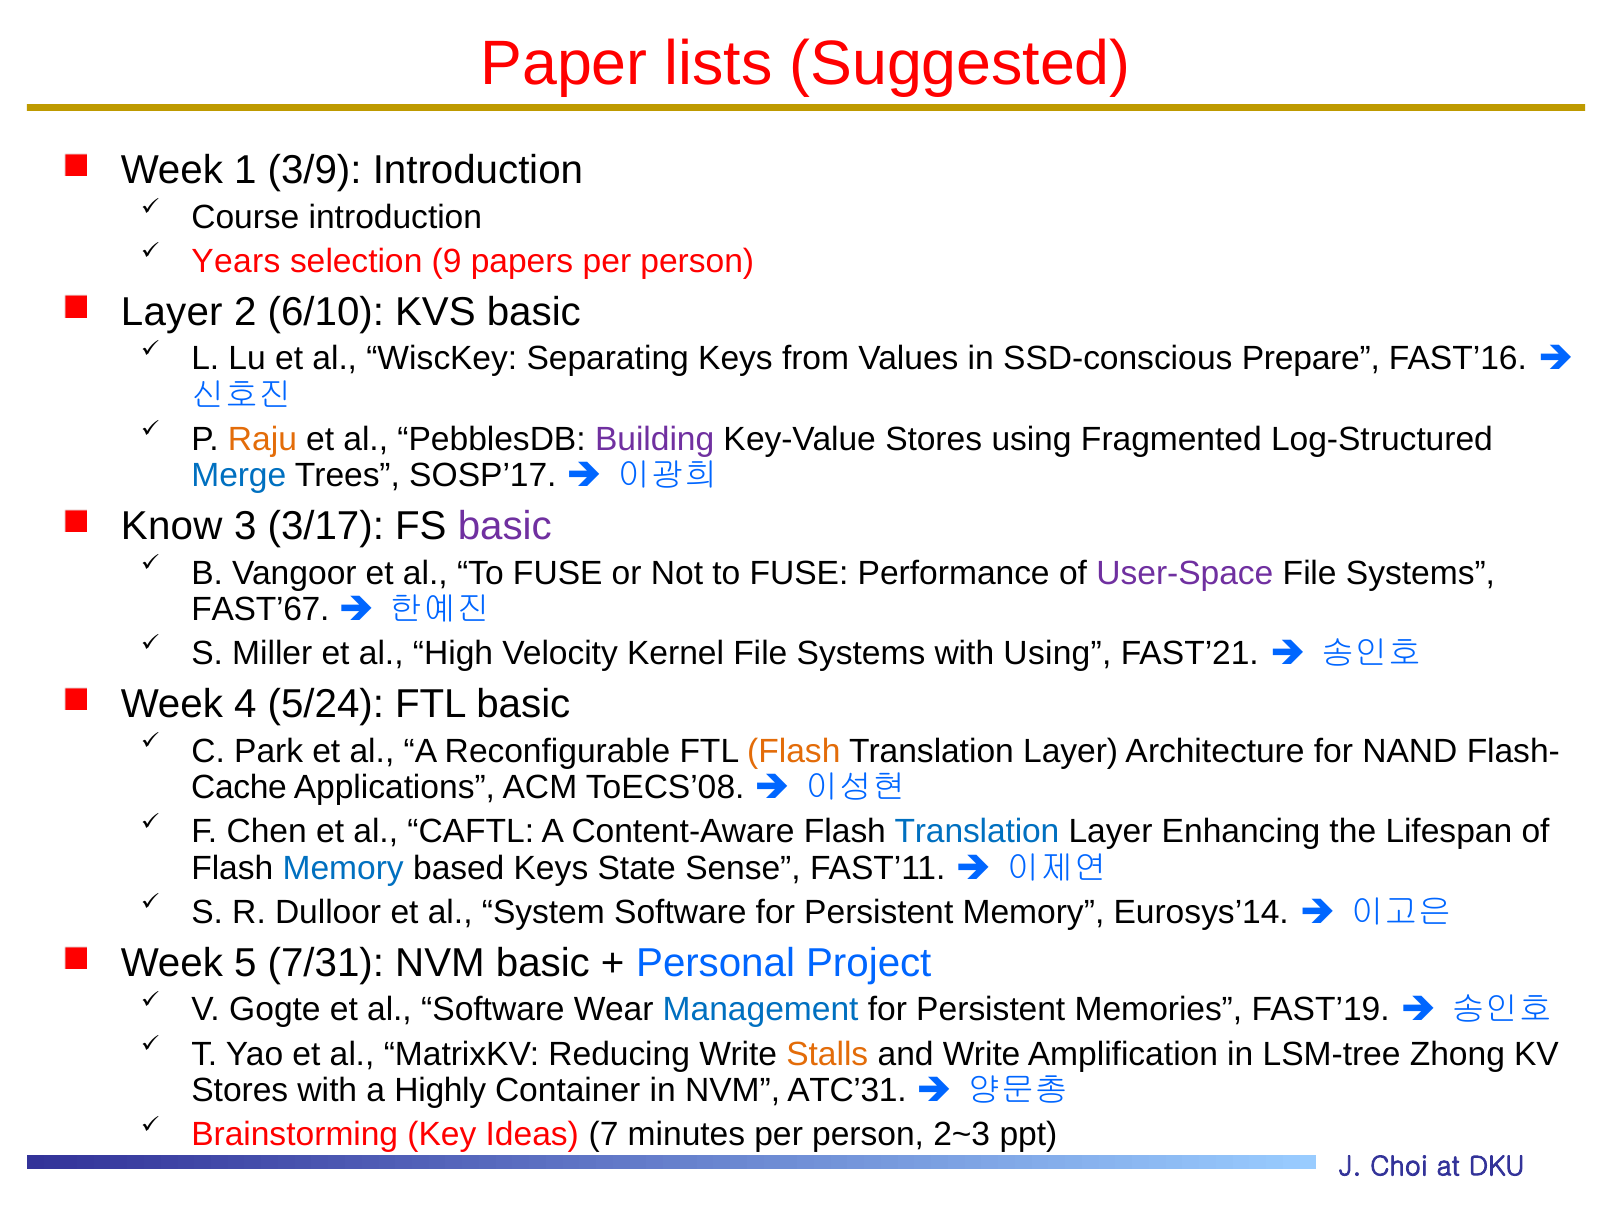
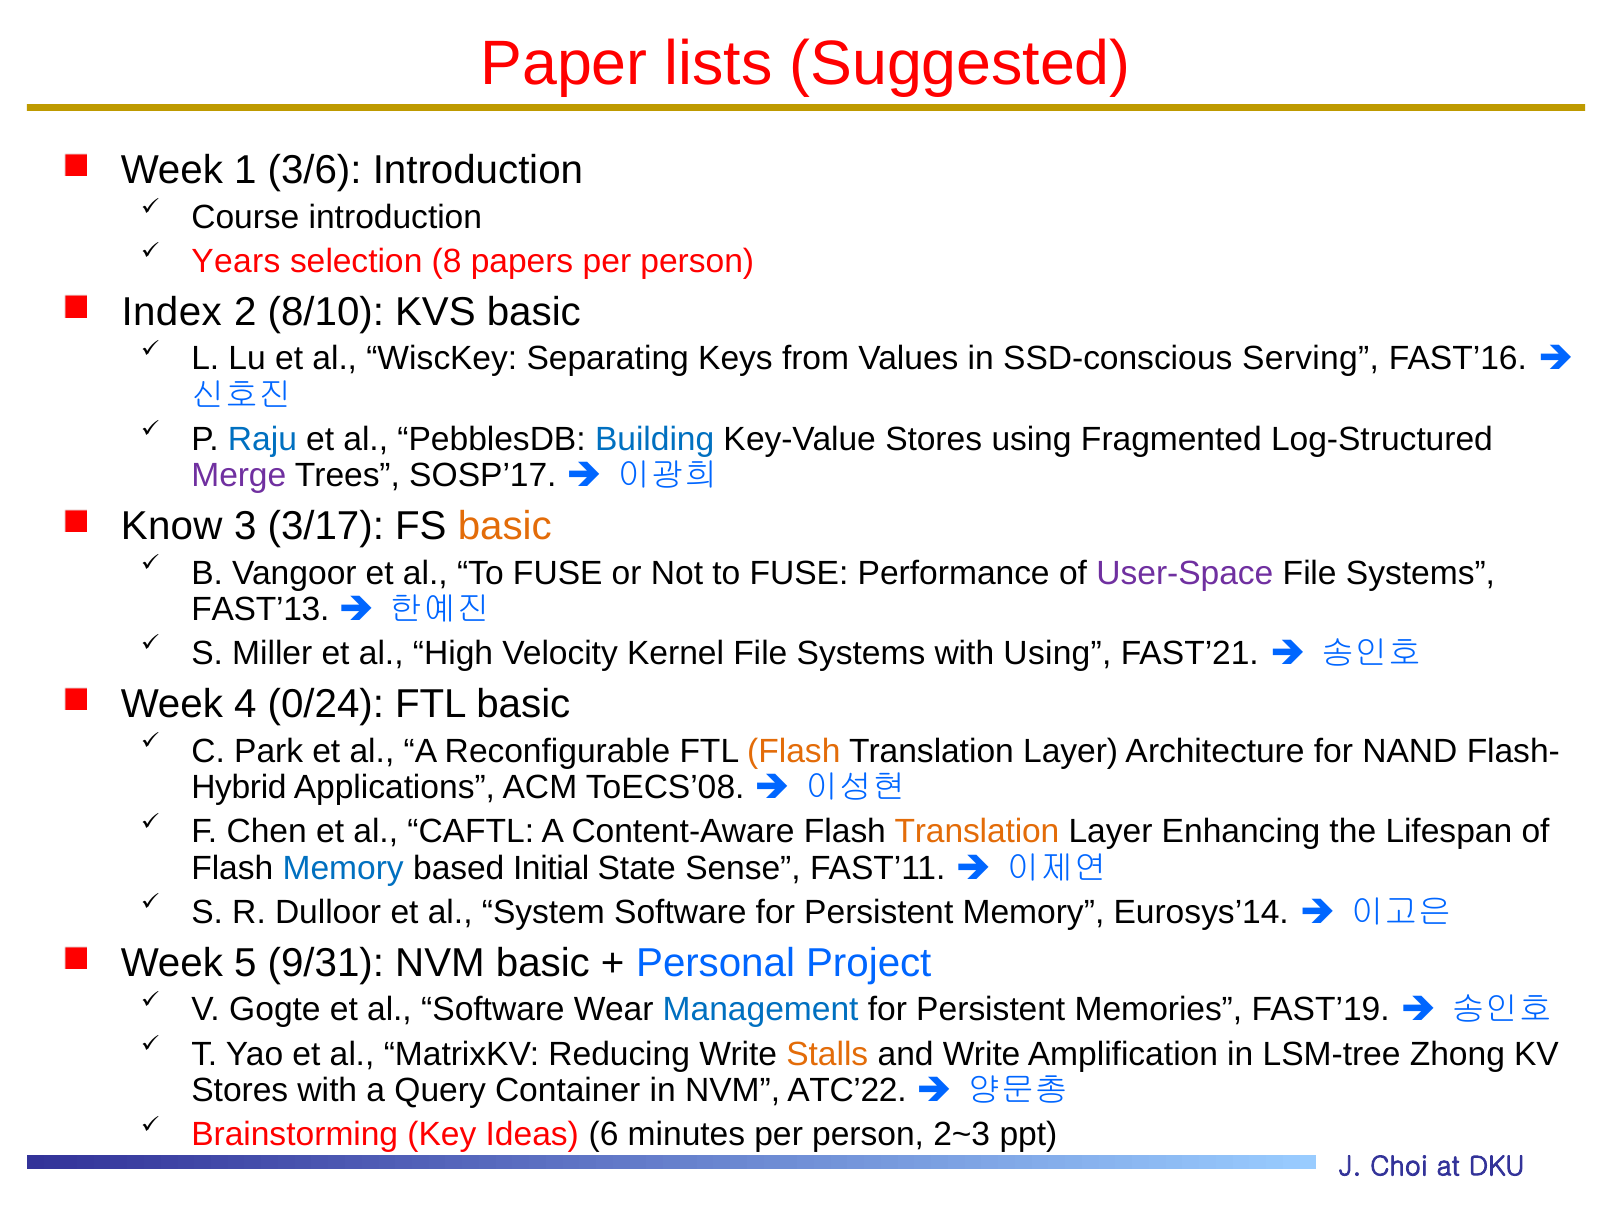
3/9: 3/9 -> 3/6
9: 9 -> 8
Layer at (172, 312): Layer -> Index
6/10: 6/10 -> 8/10
Prepare: Prepare -> Serving
Raju colour: orange -> blue
Building colour: purple -> blue
Merge colour: blue -> purple
basic at (505, 526) colour: purple -> orange
FAST’67: FAST’67 -> FAST’13
5/24: 5/24 -> 0/24
Cache: Cache -> Hybrid
Translation at (977, 832) colour: blue -> orange
based Keys: Keys -> Initial
7/31: 7/31 -> 9/31
Highly: Highly -> Query
ATC’31: ATC’31 -> ATC’22
7: 7 -> 6
